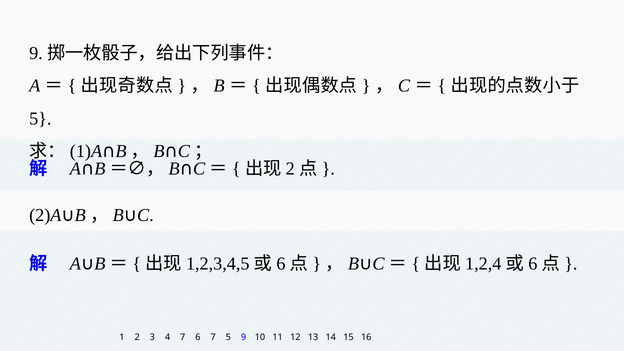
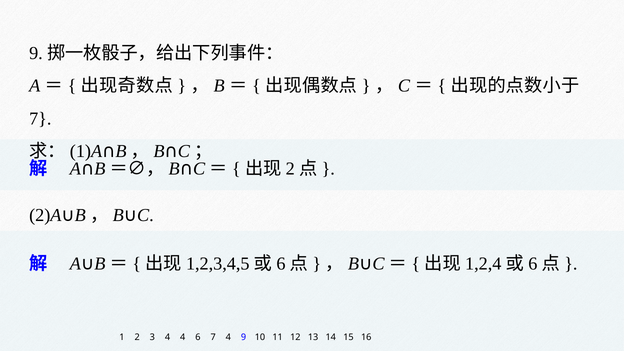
5 at (40, 119): 5 -> 7
4 7: 7 -> 4
7 5: 5 -> 4
